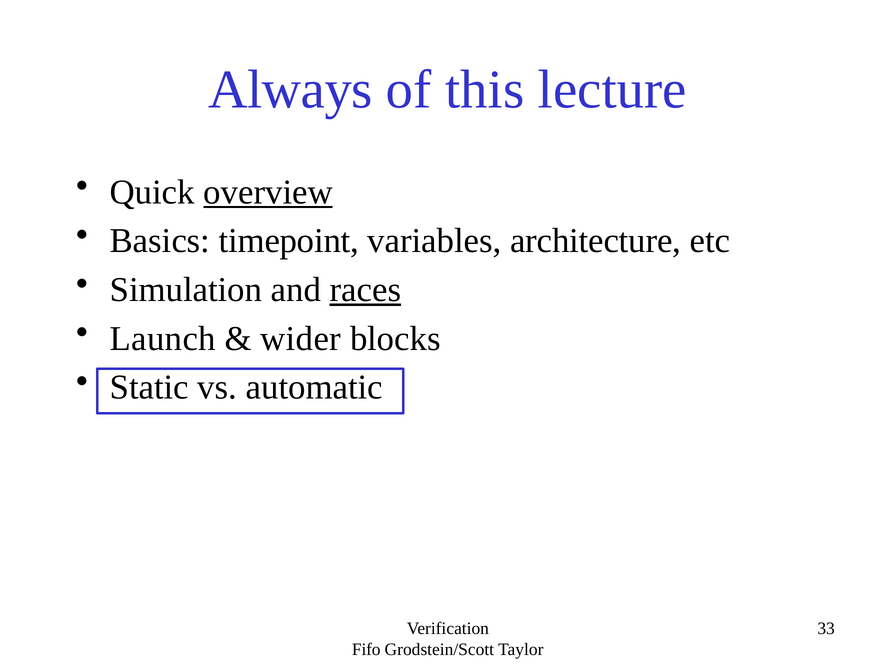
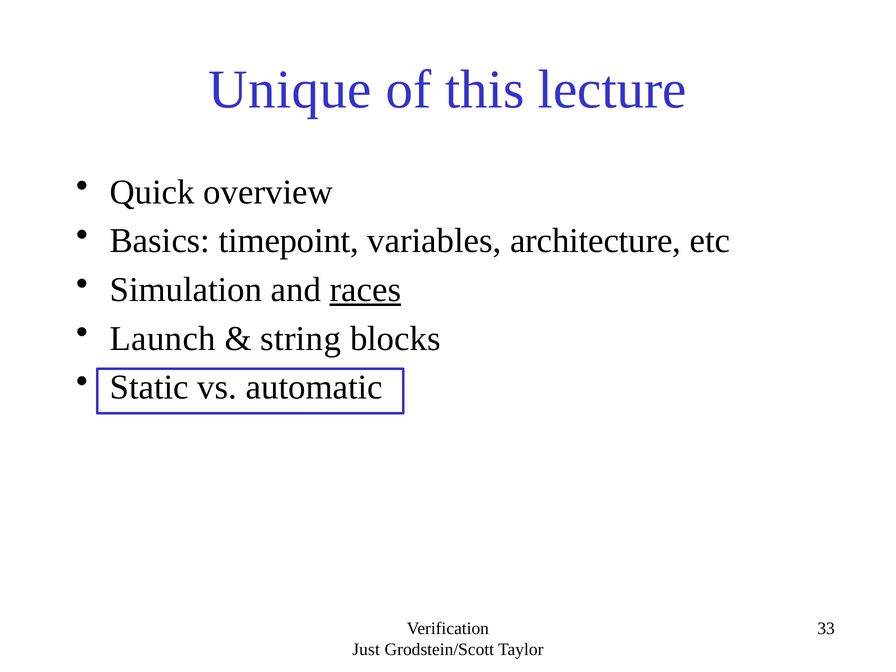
Always: Always -> Unique
overview underline: present -> none
wider: wider -> string
Fifo: Fifo -> Just
